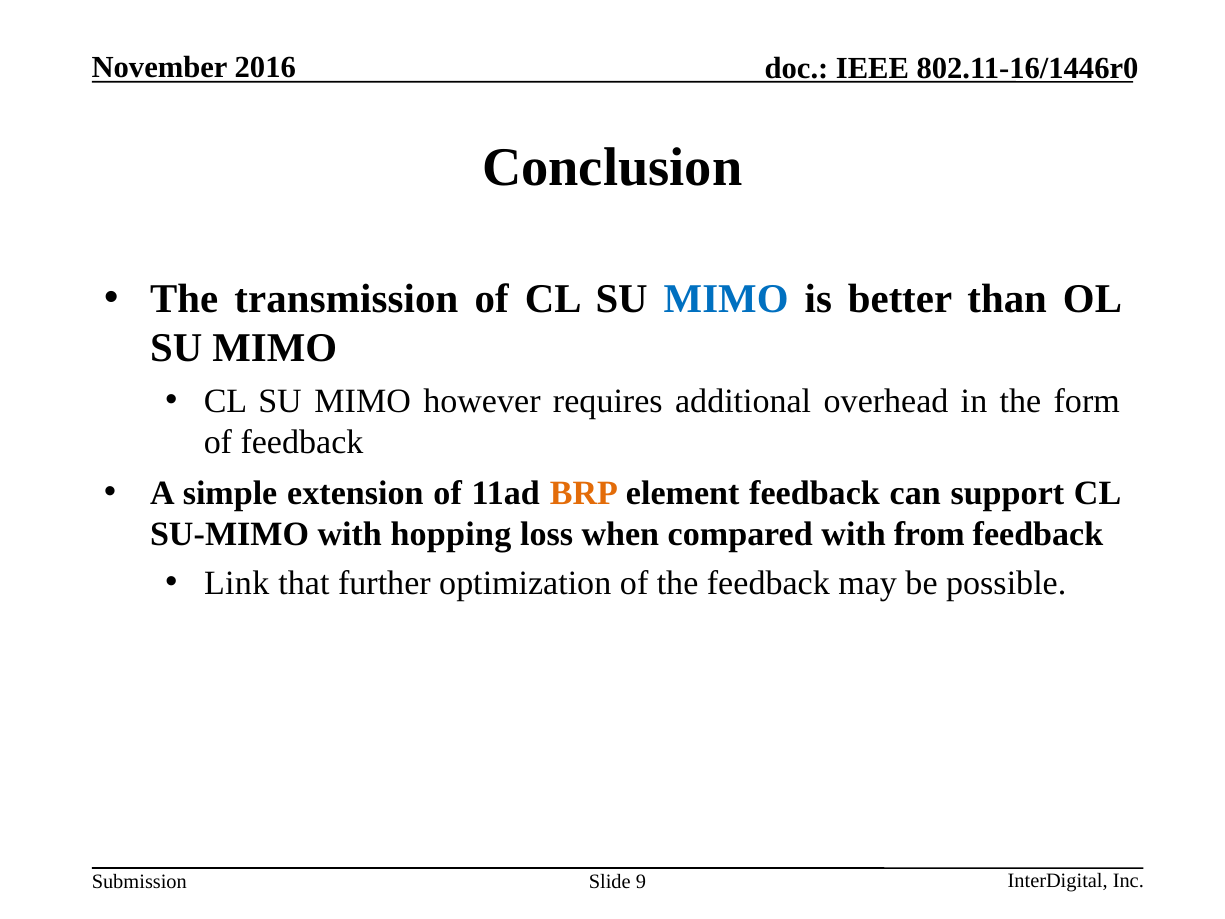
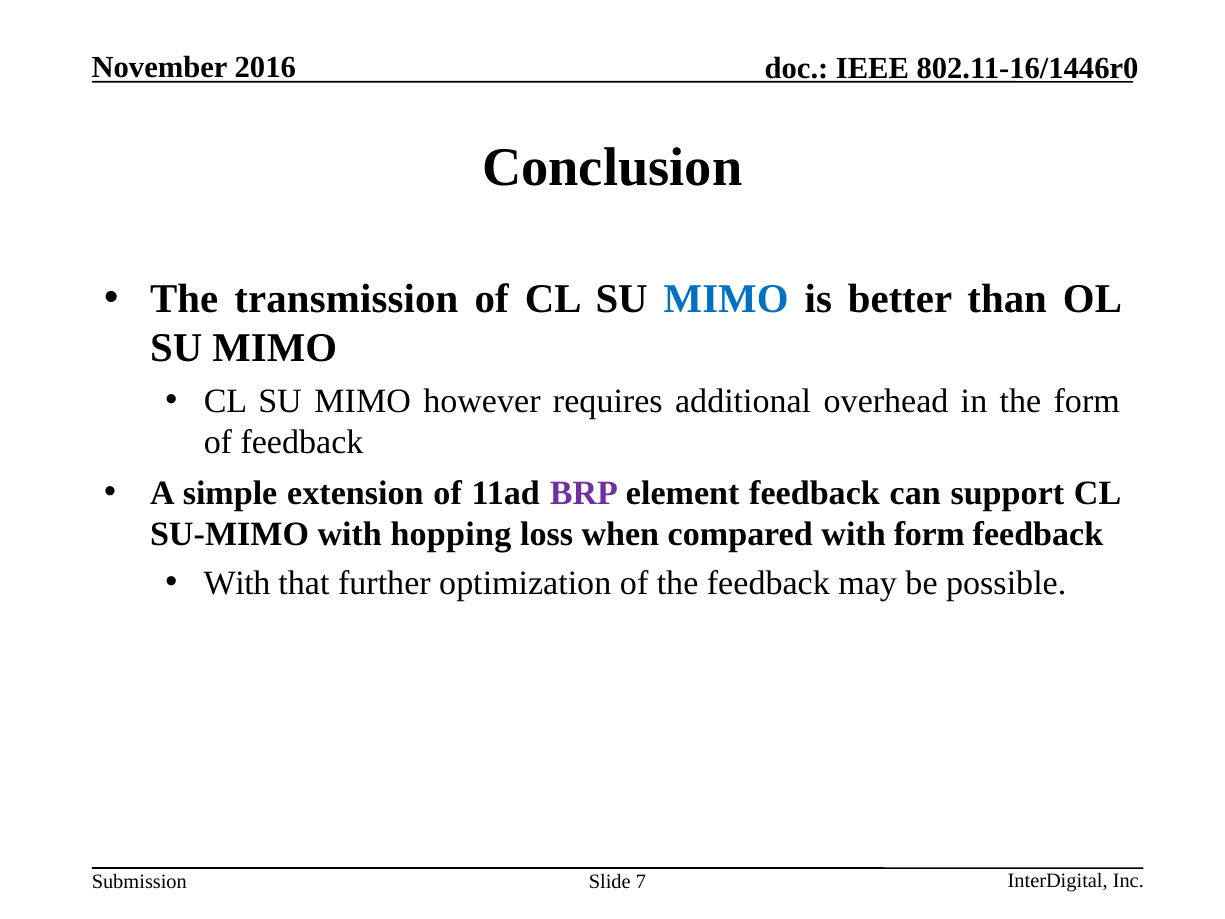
BRP colour: orange -> purple
with from: from -> form
Link at (237, 583): Link -> With
9: 9 -> 7
